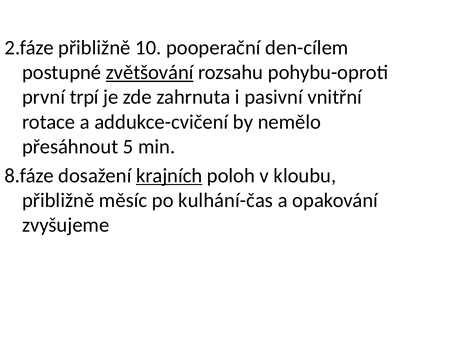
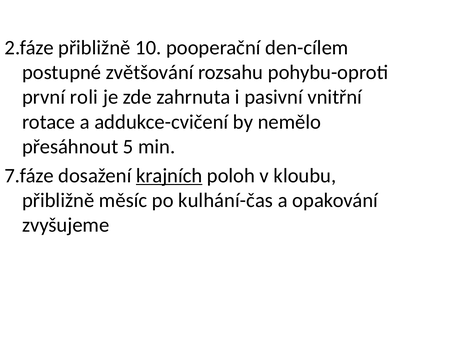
zvětšování underline: present -> none
trpí: trpí -> roli
8.fáze: 8.fáze -> 7.fáze
